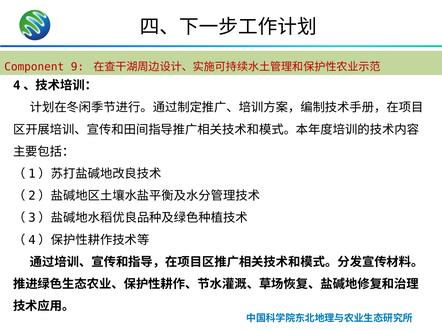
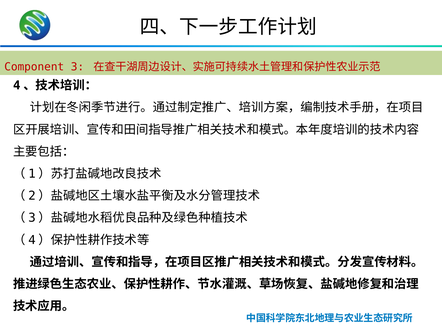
9: 9 -> 3
